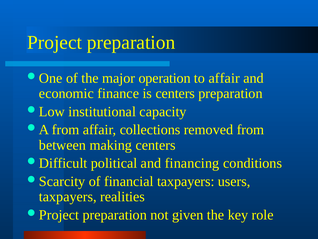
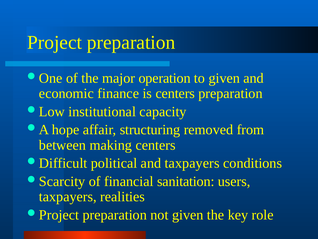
to affair: affair -> given
from at (66, 130): from -> hope
collections: collections -> structuring
and financing: financing -> taxpayers
financial taxpayers: taxpayers -> sanitation
